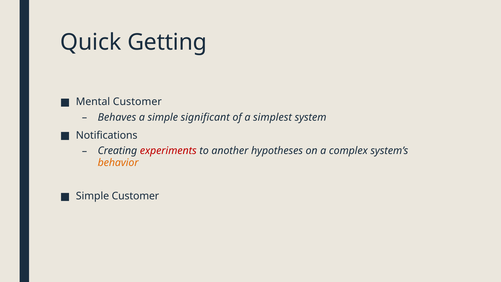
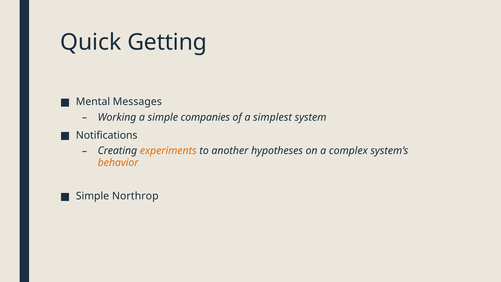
Mental Customer: Customer -> Messages
Behaves: Behaves -> Working
significant: significant -> companies
experiments colour: red -> orange
Simple Customer: Customer -> Northrop
